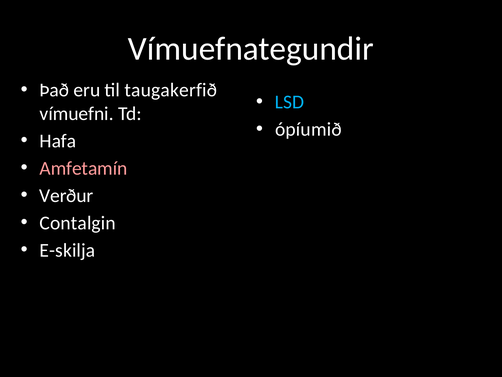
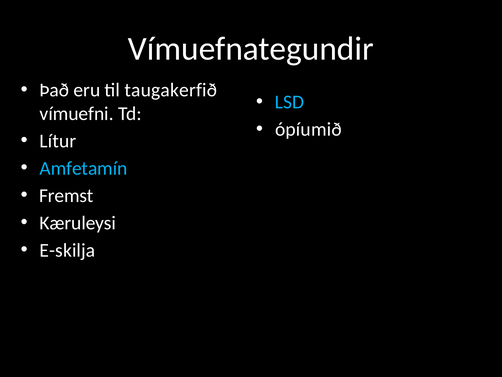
Hafa: Hafa -> Lítur
Amfetamín colour: pink -> light blue
Verður: Verður -> Fremst
Contalgin: Contalgin -> Kæruleysi
